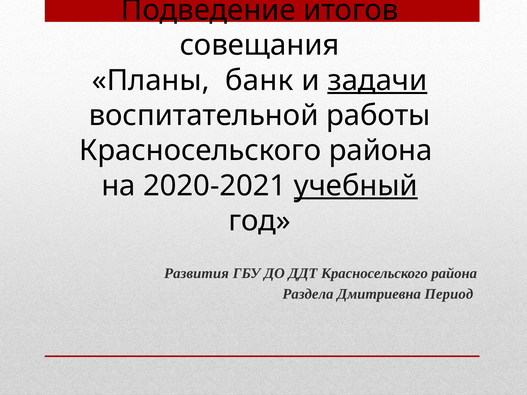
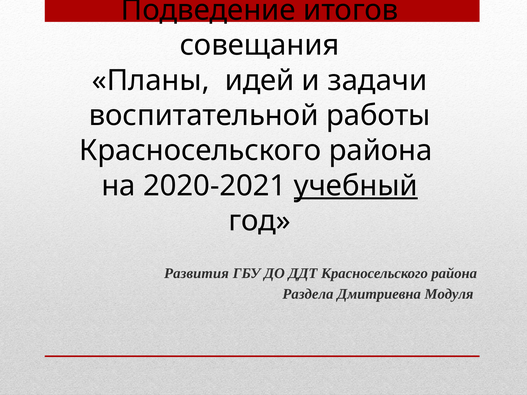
банк: банк -> идей
задачи underline: present -> none
Период: Период -> Модуля
